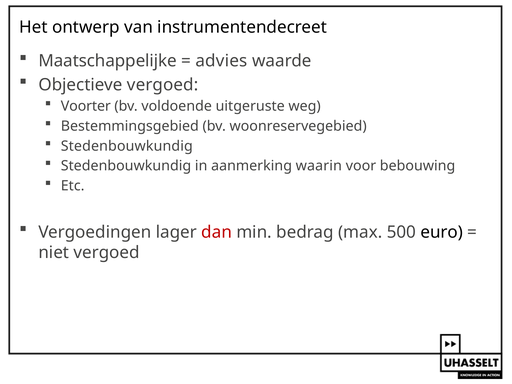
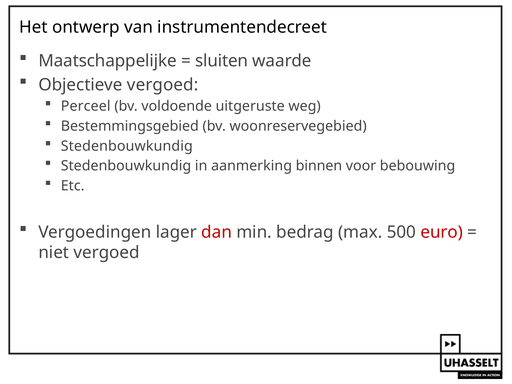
advies: advies -> sluiten
Voorter: Voorter -> Perceel
waarin: waarin -> binnen
euro colour: black -> red
